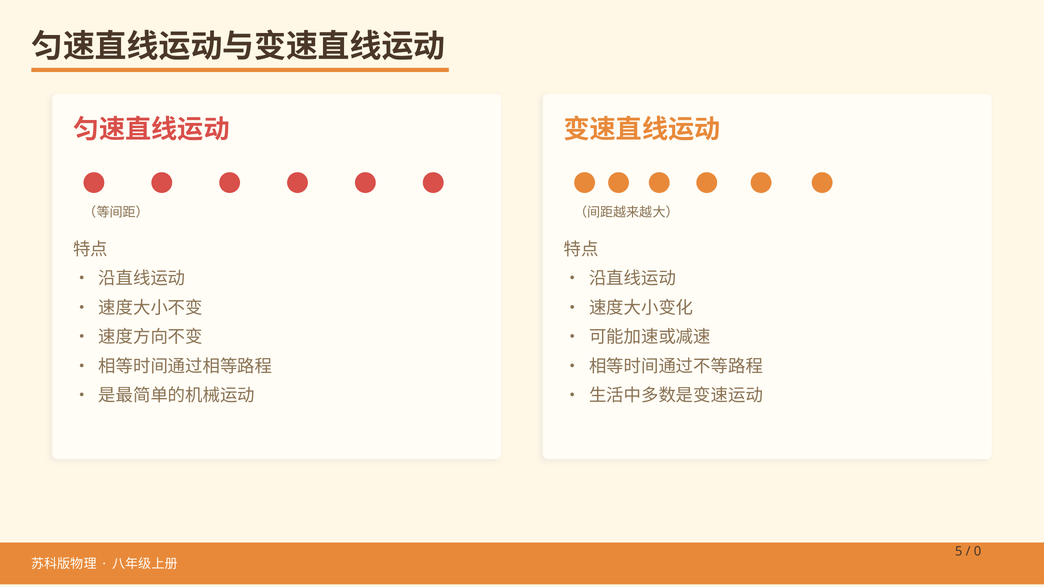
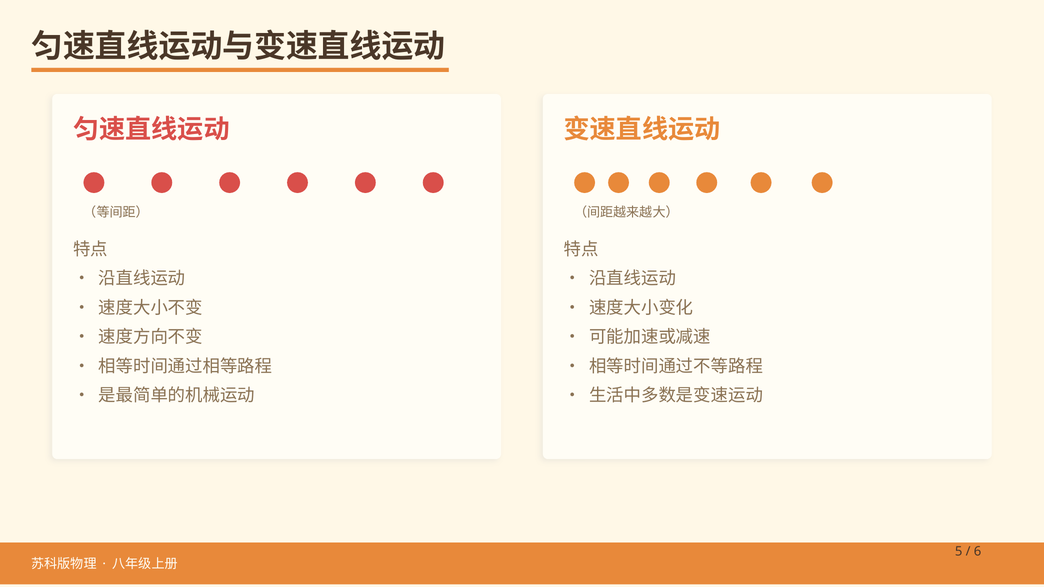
0: 0 -> 6
